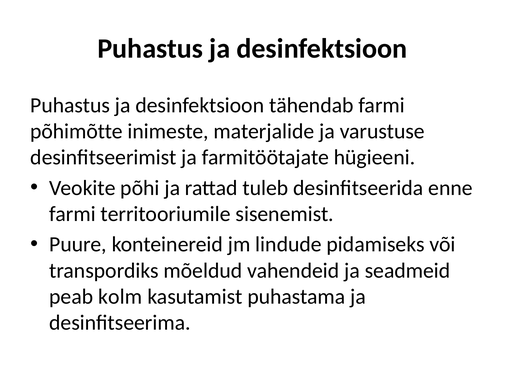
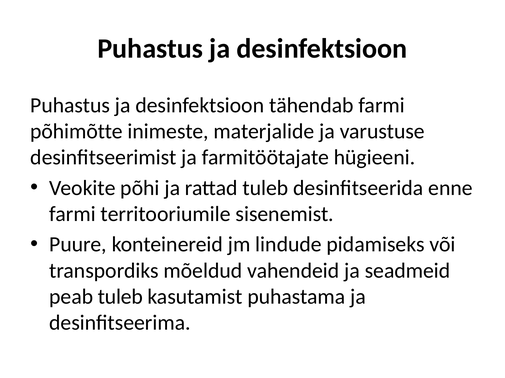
peab kolm: kolm -> tuleb
